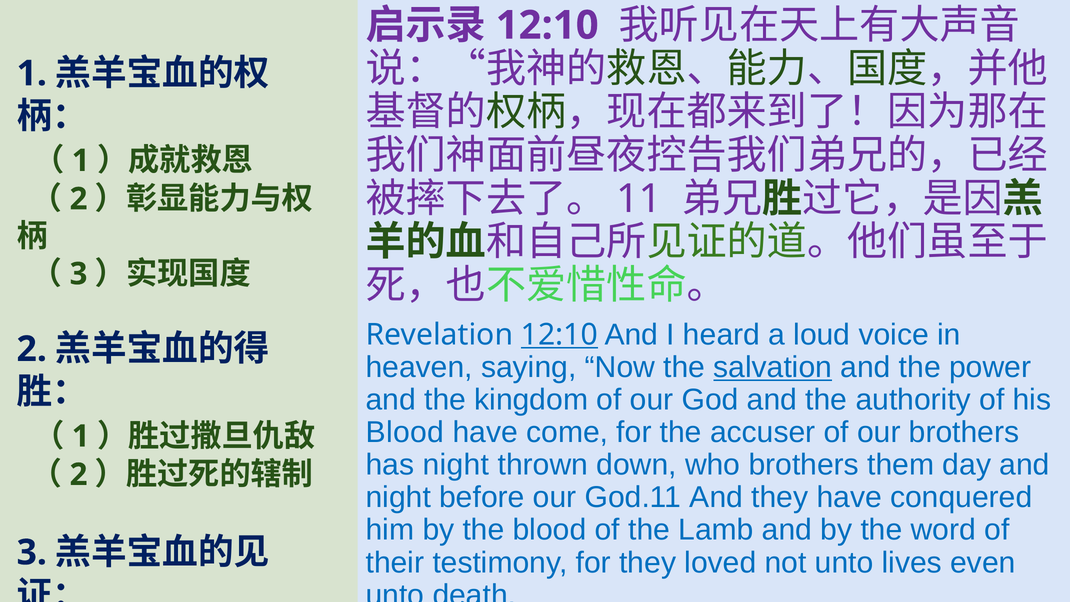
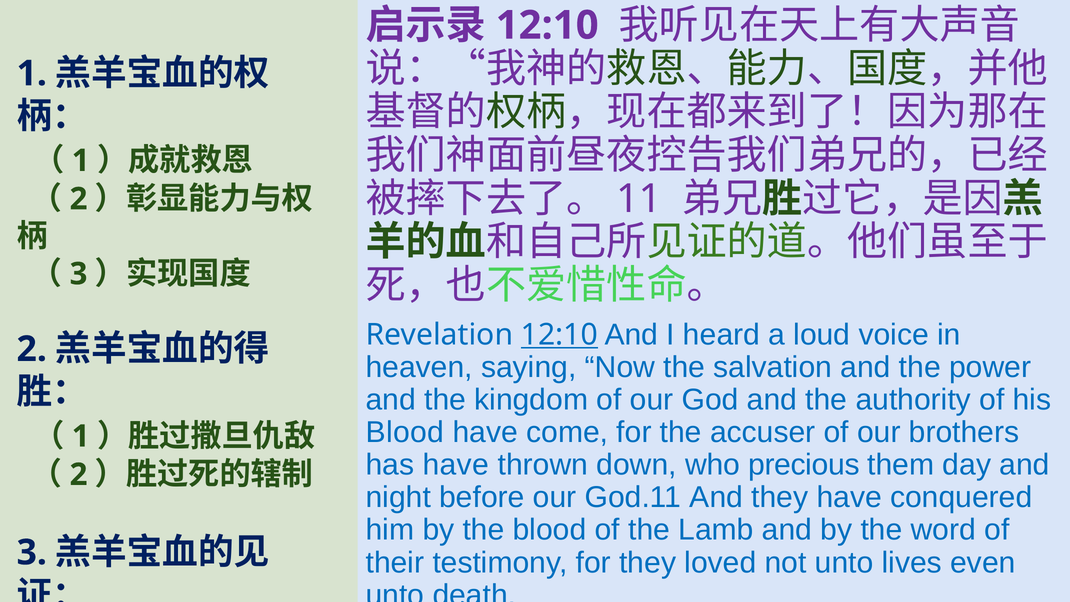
salvation underline: present -> none
has night: night -> have
who brothers: brothers -> precious
